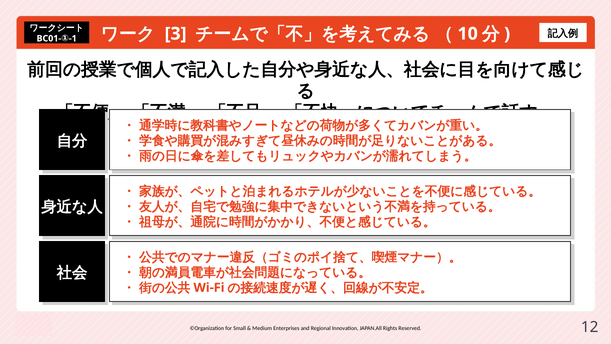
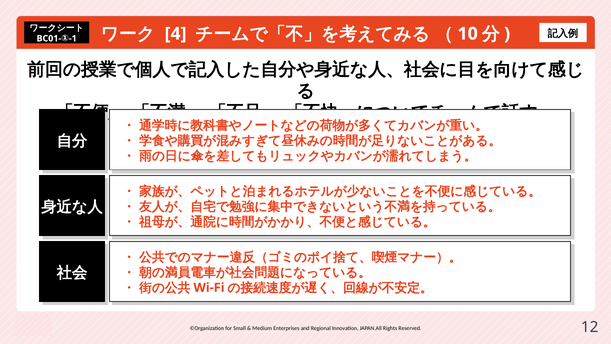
3: 3 -> 4
